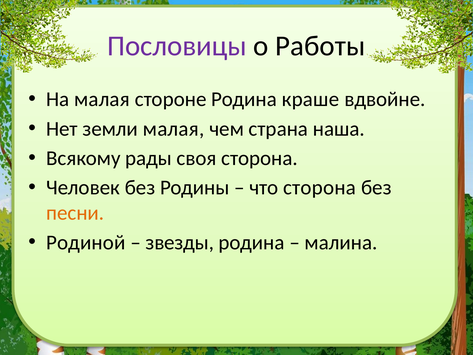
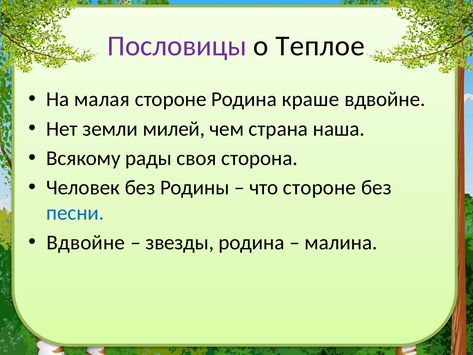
Работы: Работы -> Теплое
земли малая: малая -> милей
что сторона: сторона -> стороне
песни colour: orange -> blue
Родиной at (86, 242): Родиной -> Вдвойне
